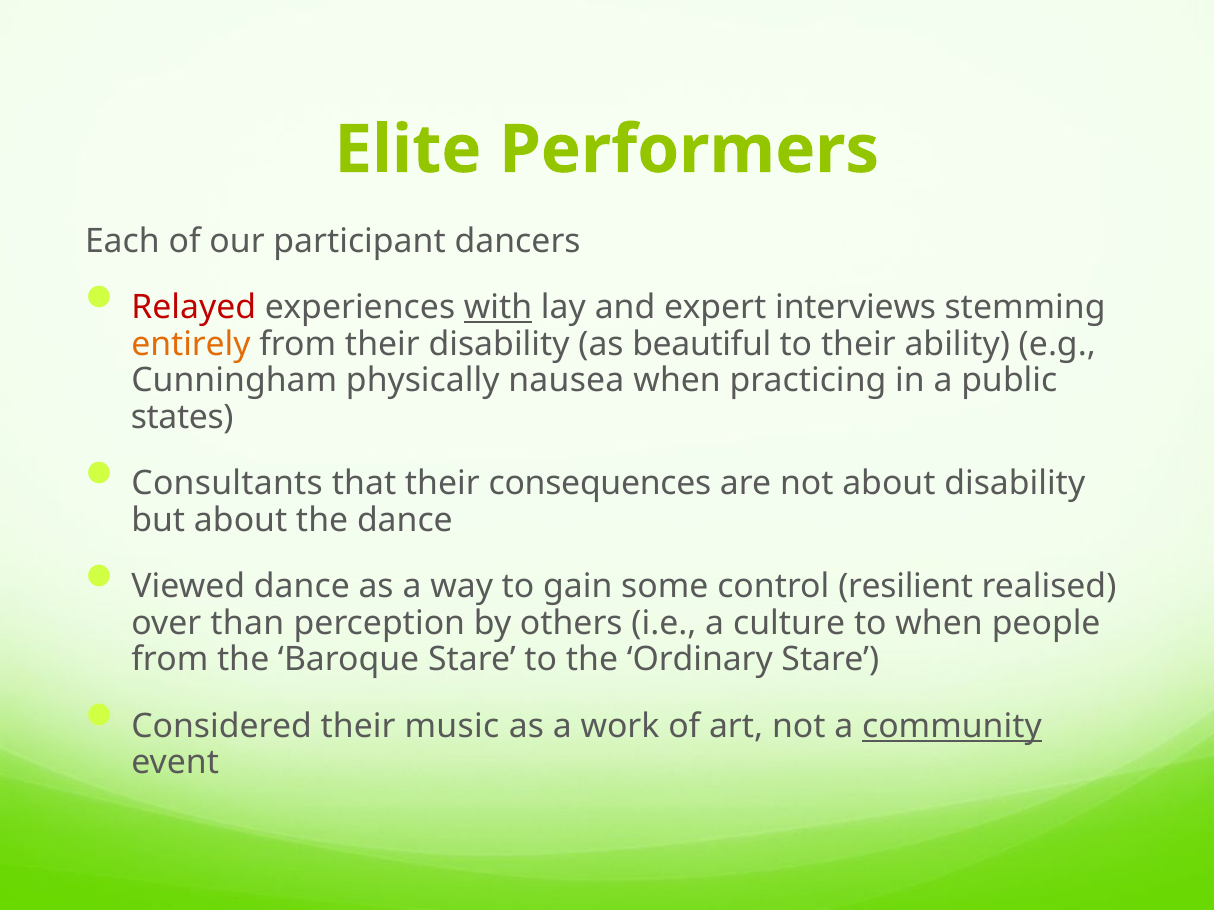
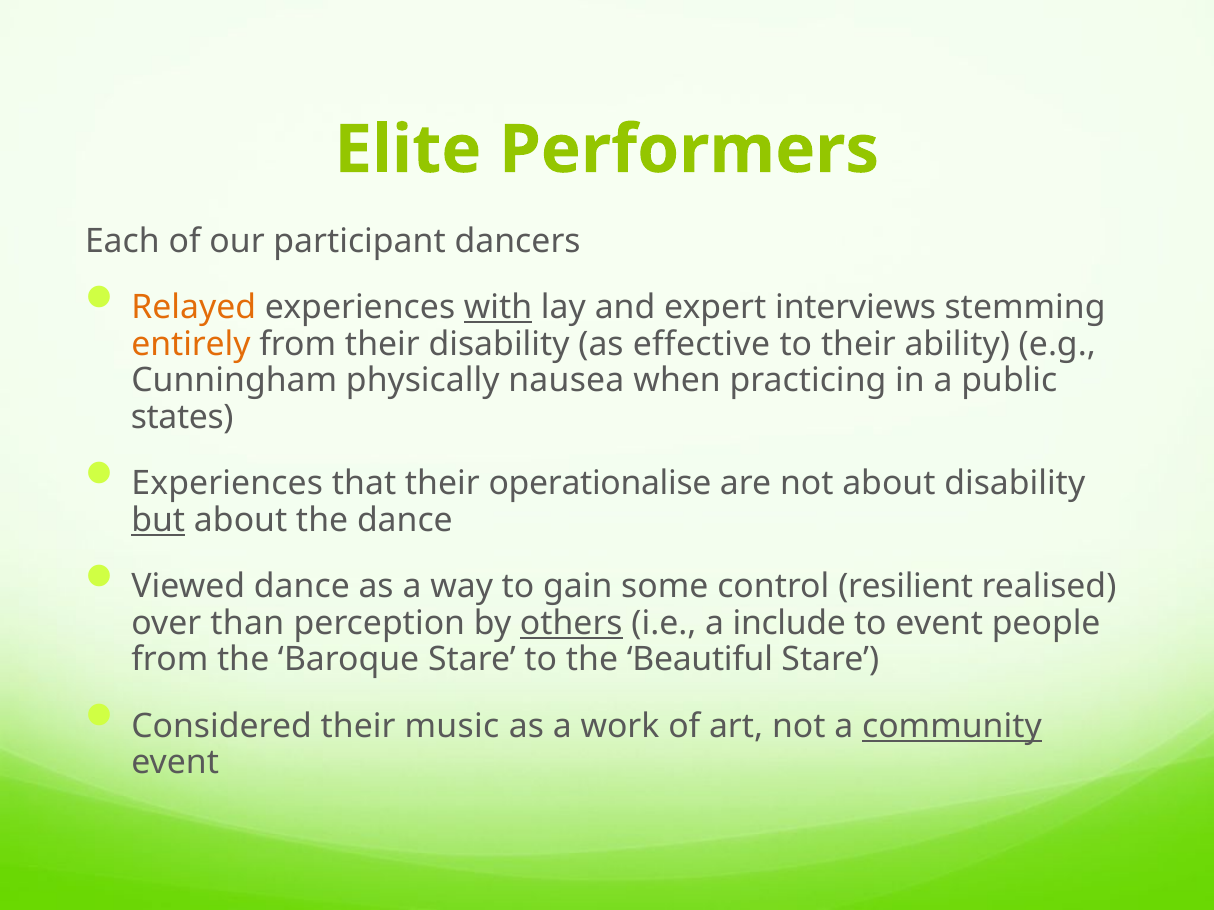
Relayed colour: red -> orange
beautiful: beautiful -> effective
Consultants at (227, 484): Consultants -> Experiences
consequences: consequences -> operationalise
but underline: none -> present
others underline: none -> present
culture: culture -> include
to when: when -> event
Ordinary: Ordinary -> Beautiful
